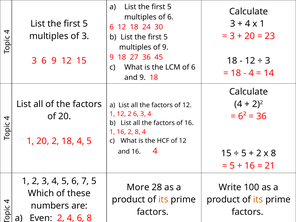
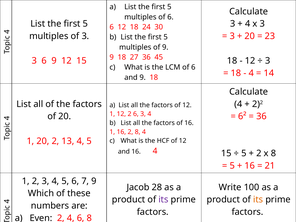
x 1: 1 -> 3
2 18: 18 -> 13
7 5: 5 -> 9
More: More -> Jacob
its at (163, 200) colour: orange -> purple
